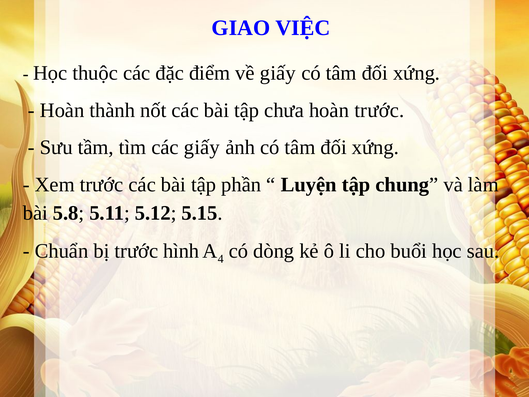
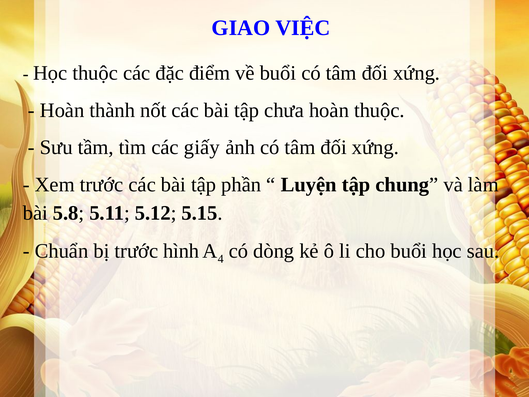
về giấy: giấy -> buổi
hoàn trước: trước -> thuộc
